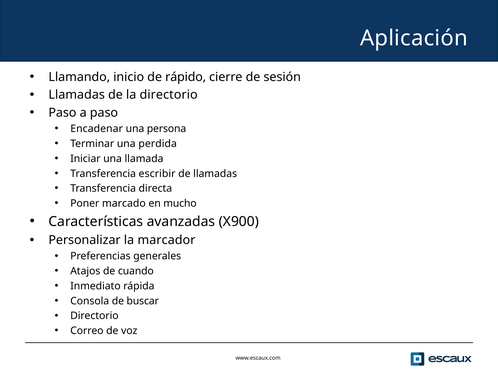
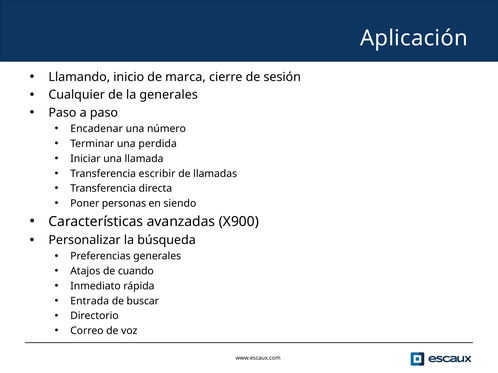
rápido: rápido -> marca
Llamadas at (77, 95): Llamadas -> Cualquier
la directorio: directorio -> generales
persona: persona -> número
marcado: marcado -> personas
mucho: mucho -> siendo
marcador: marcador -> búsqueda
Consola: Consola -> Entrada
